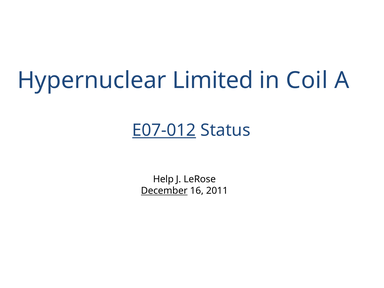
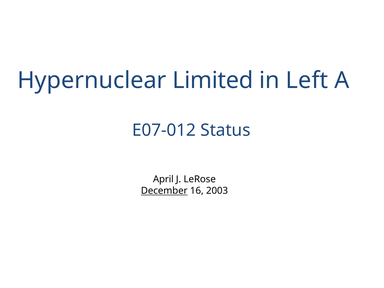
Coil: Coil -> Left
E07-012 underline: present -> none
Help: Help -> April
2011: 2011 -> 2003
